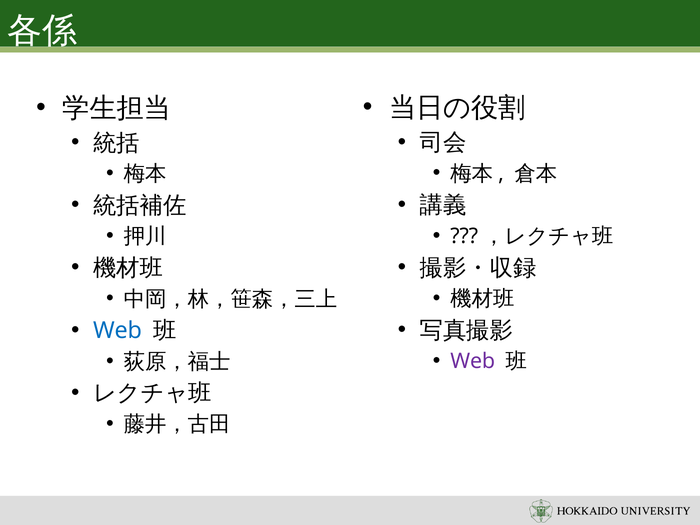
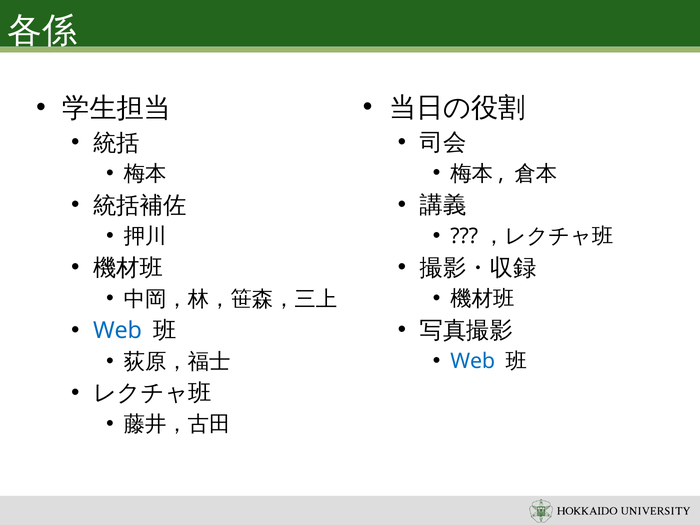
Web at (473, 361) colour: purple -> blue
